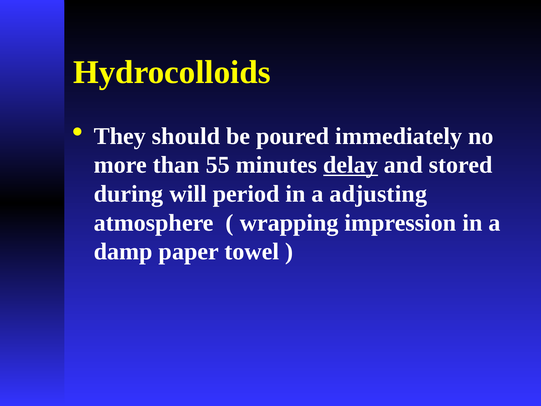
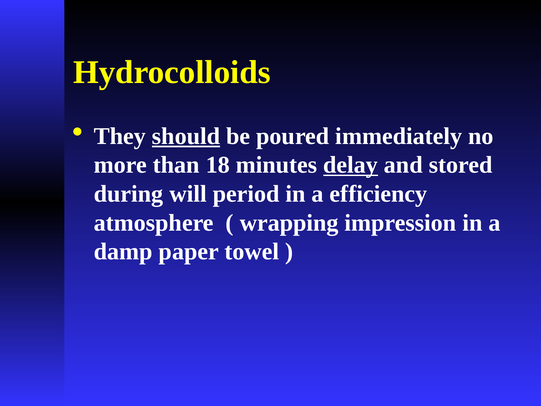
should underline: none -> present
55: 55 -> 18
adjusting: adjusting -> efficiency
